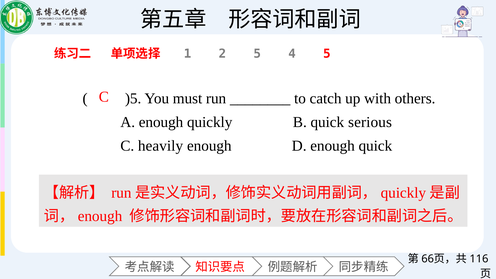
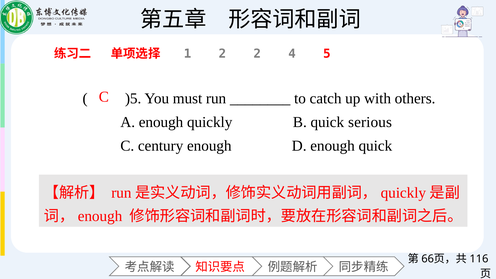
2 5: 5 -> 2
heavily: heavily -> century
